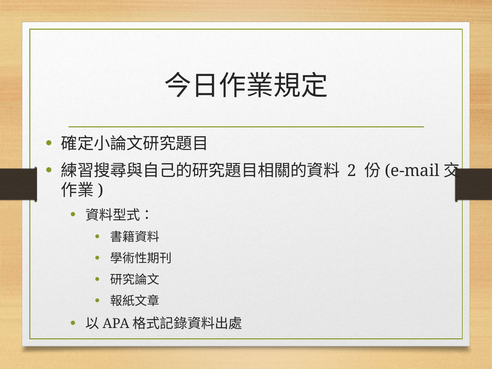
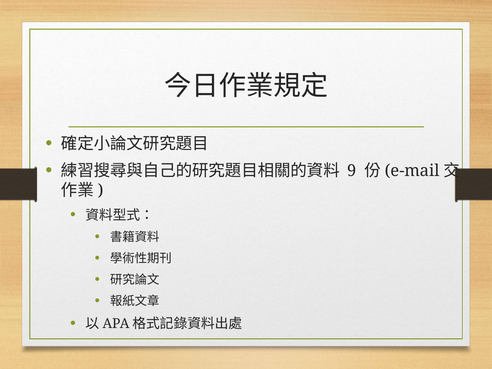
2: 2 -> 9
